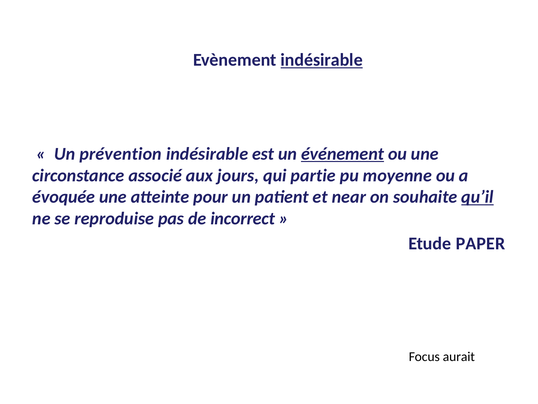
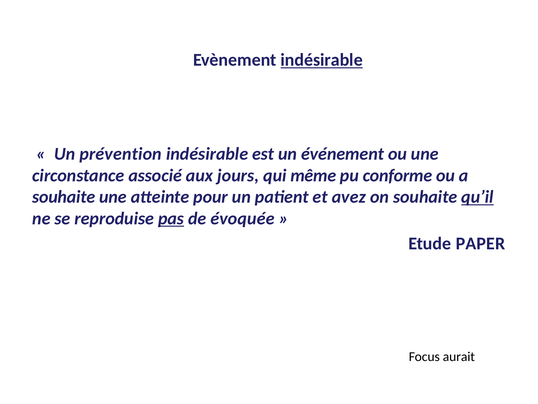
événement underline: present -> none
partie: partie -> même
moyenne: moyenne -> conforme
évoquée at (64, 197): évoquée -> souhaite
near: near -> avez
pas underline: none -> present
incorrect: incorrect -> évoquée
